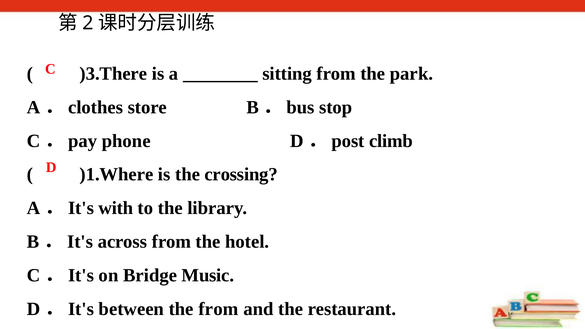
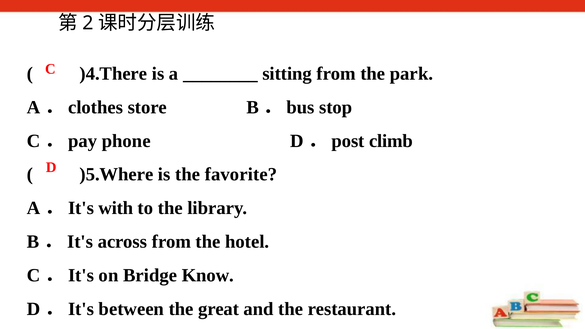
)3.There: )3.There -> )4.There
)1.Where: )1.Where -> )5.Where
crossing: crossing -> favorite
Music: Music -> Know
the from: from -> great
